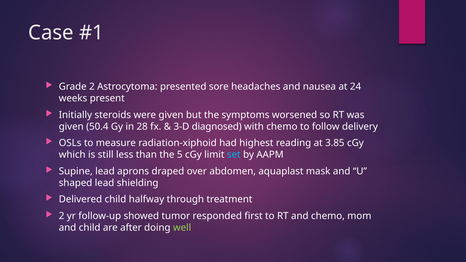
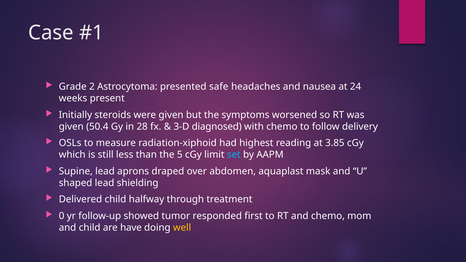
sore: sore -> safe
2 at (62, 216): 2 -> 0
after: after -> have
well colour: light green -> yellow
